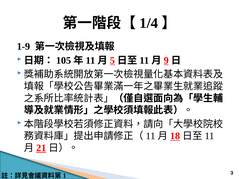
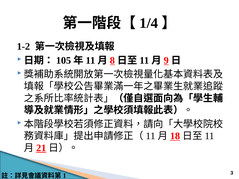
1-9: 1-9 -> 1-2
5: 5 -> 8
